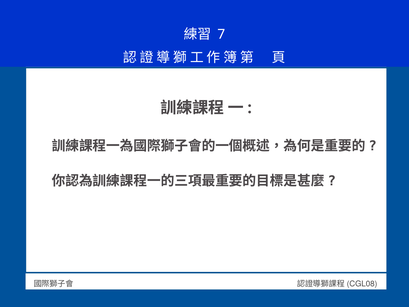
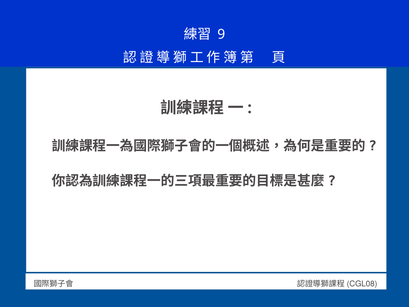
7: 7 -> 9
